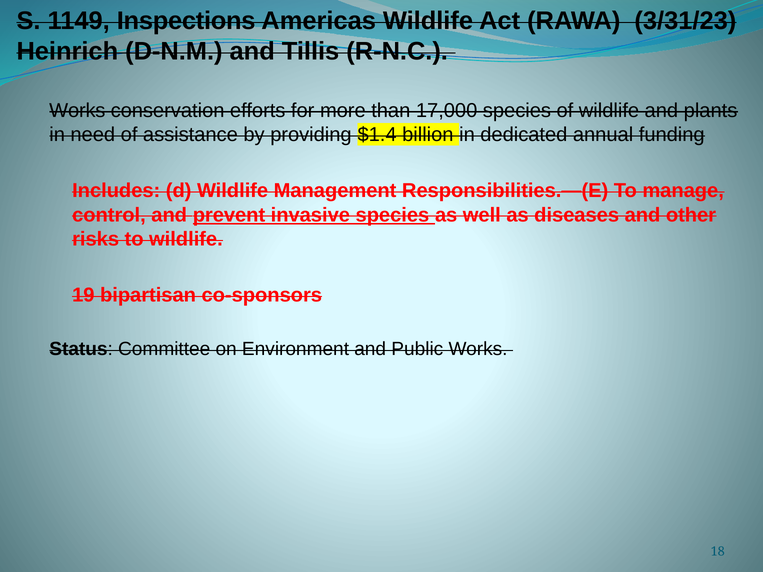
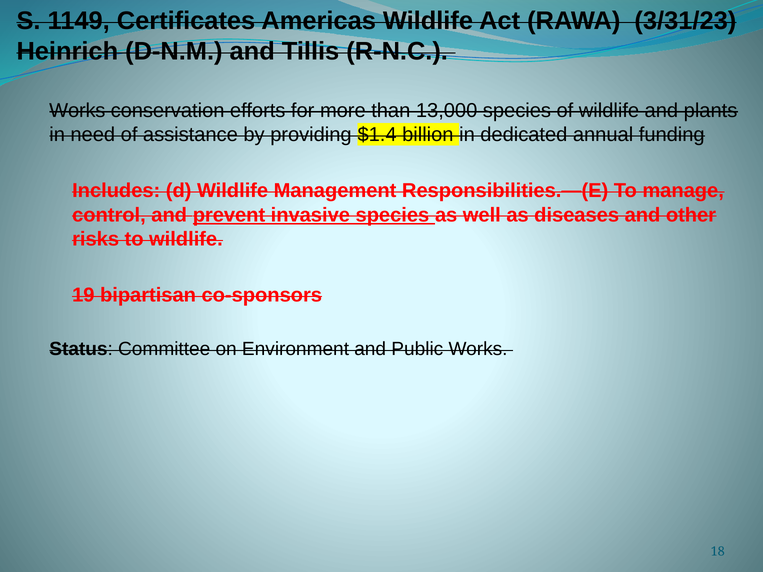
Inspections: Inspections -> Certificates
17,000: 17,000 -> 13,000
